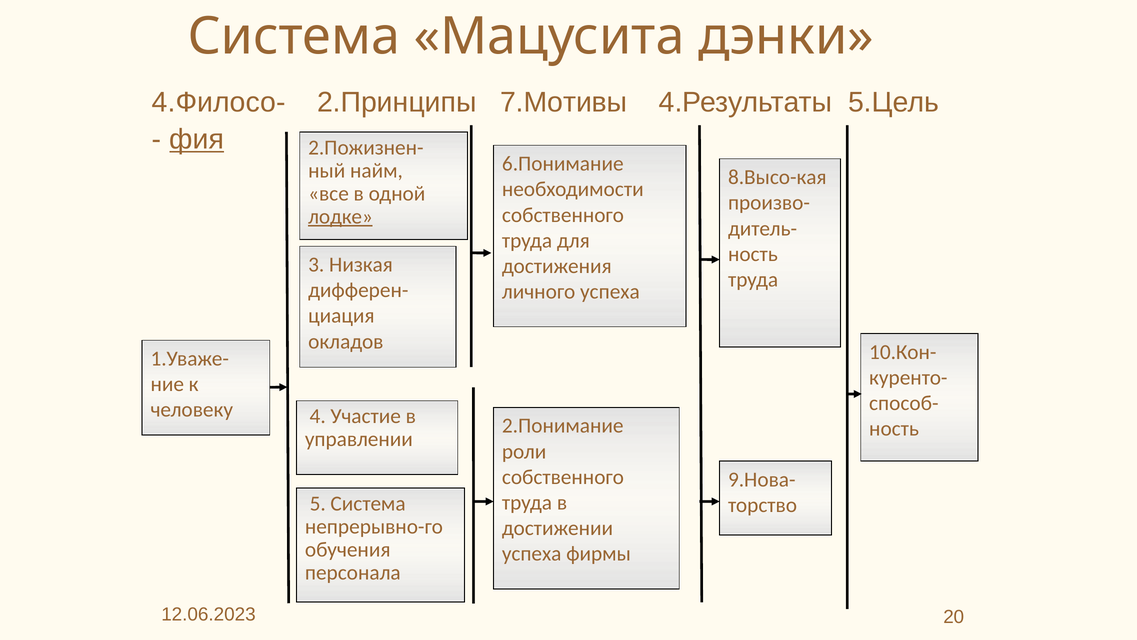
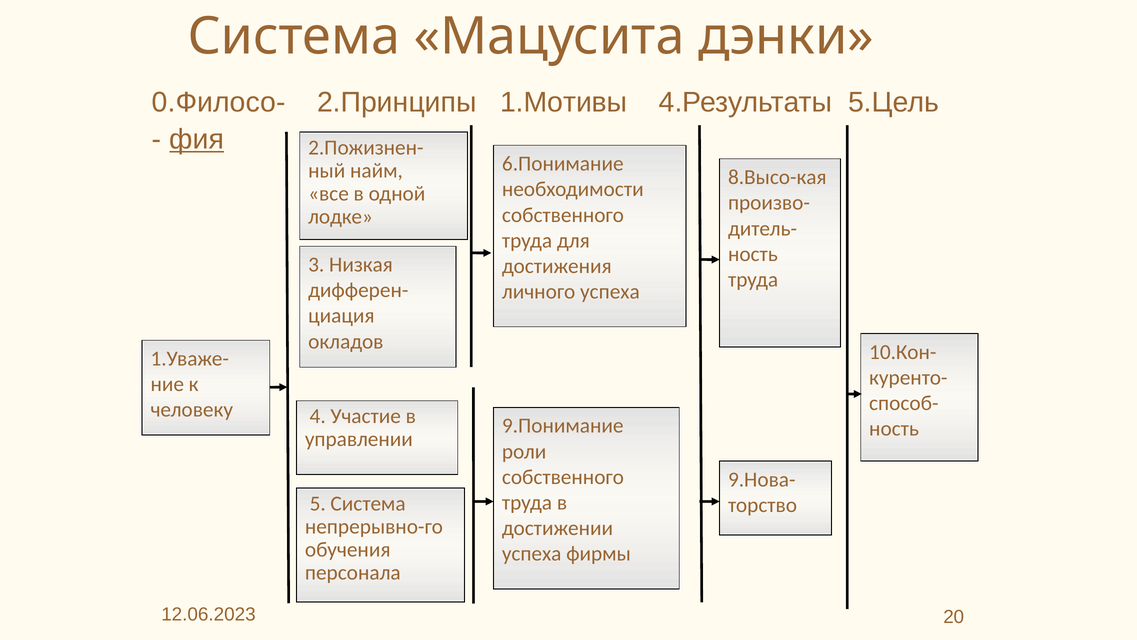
4.Филосо-: 4.Филосо- -> 0.Филосо-
7.Мотивы: 7.Мотивы -> 1.Мотивы
лодке underline: present -> none
2.Понимание: 2.Понимание -> 9.Понимание
